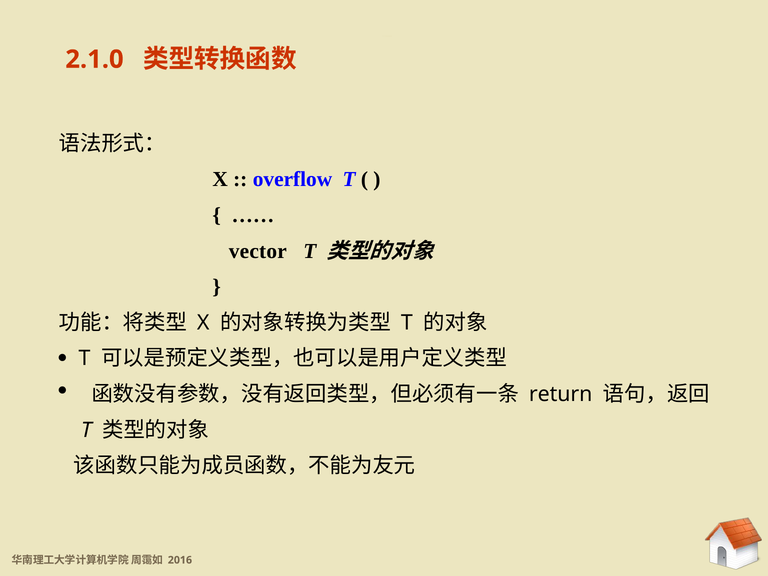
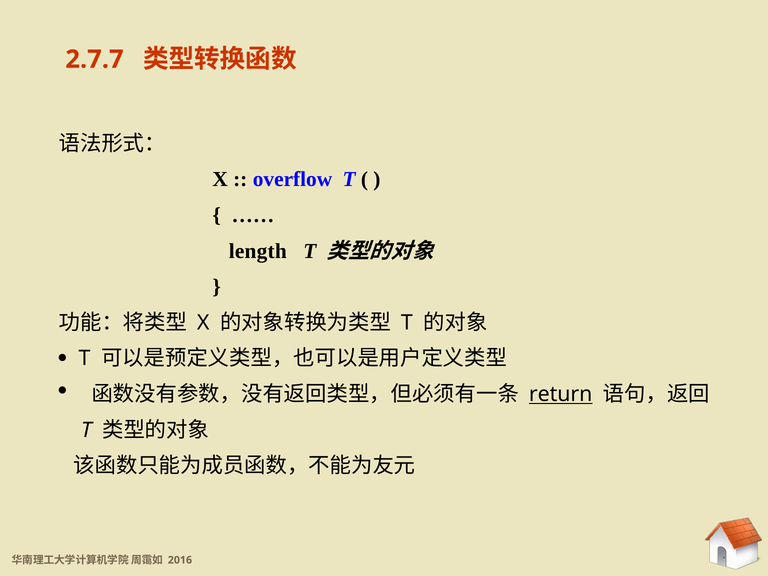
2.1.0: 2.1.0 -> 2.7.7
vector: vector -> length
return underline: none -> present
